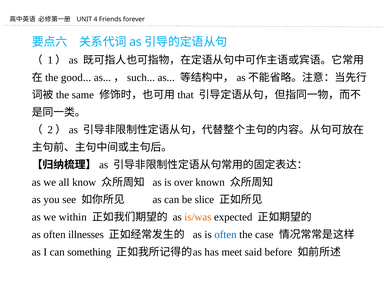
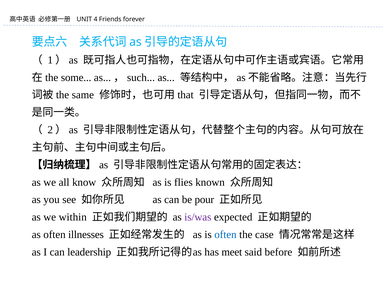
good: good -> some
over: over -> flies
slice: slice -> pour
is/was colour: orange -> purple
something: something -> leadership
